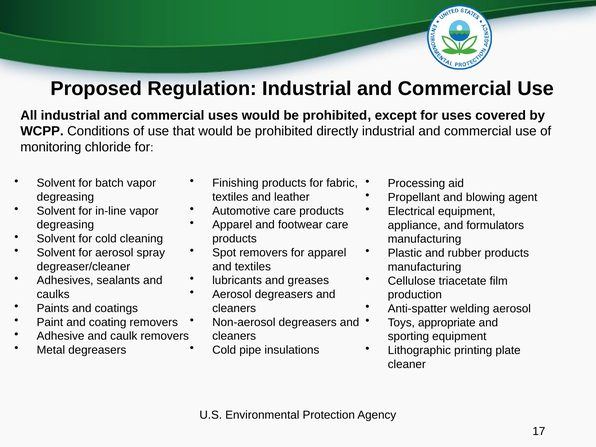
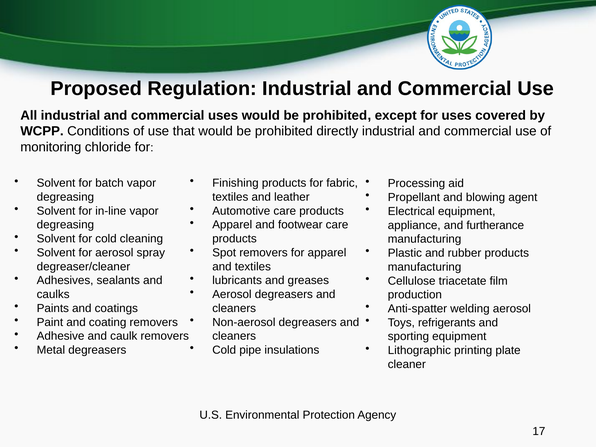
formulators: formulators -> furtherance
appropriate: appropriate -> refrigerants
